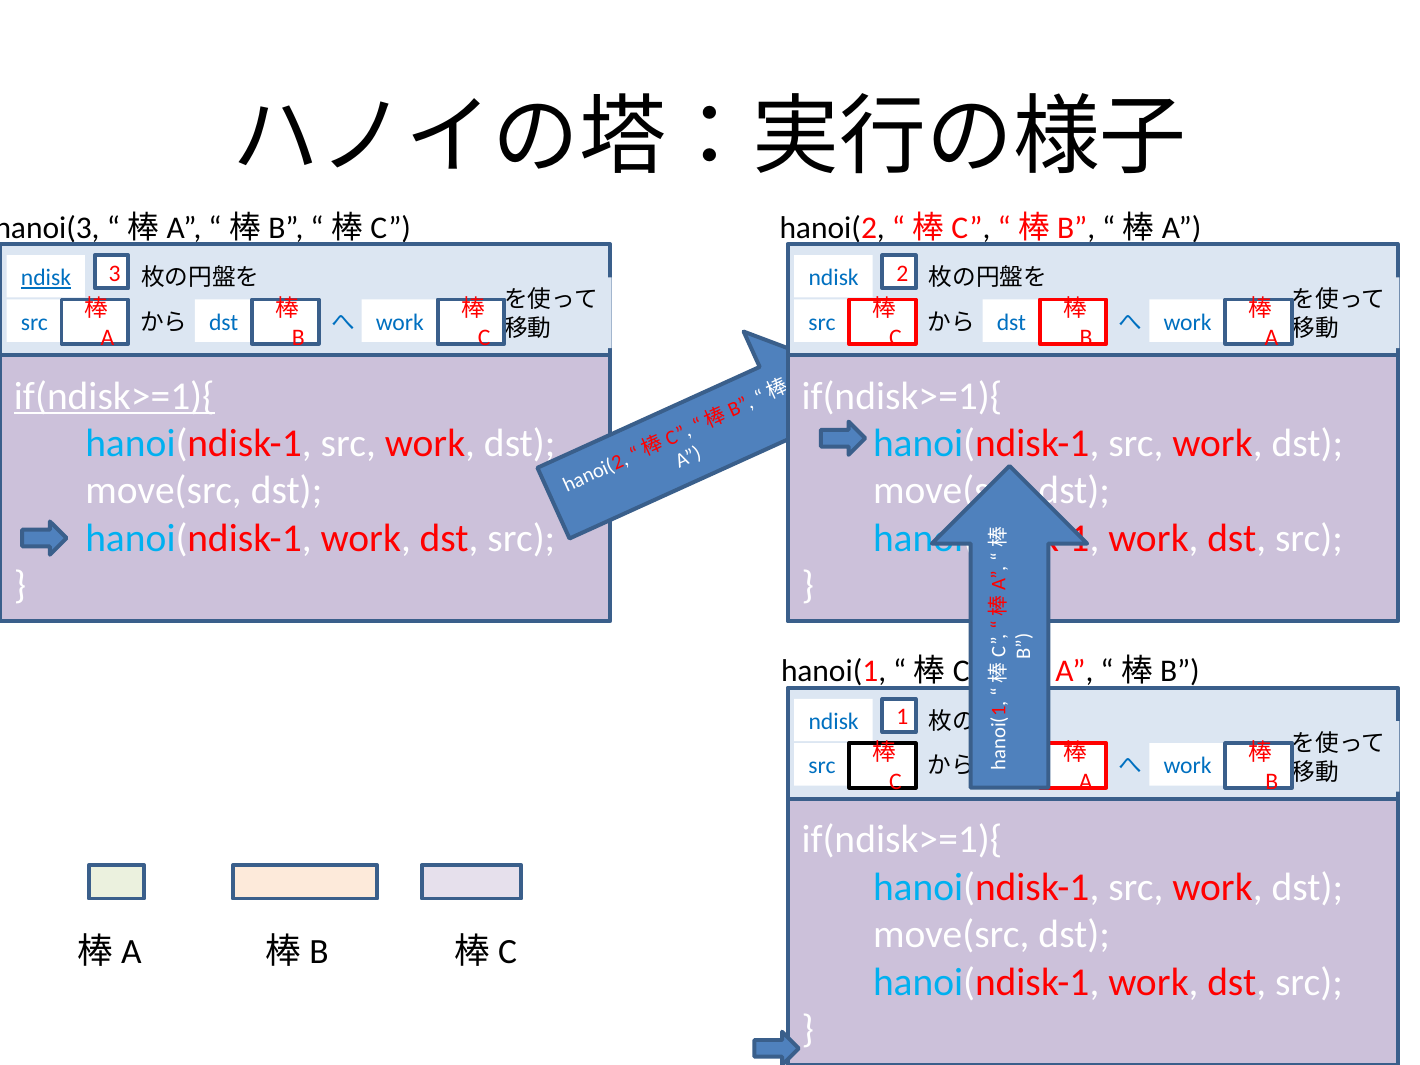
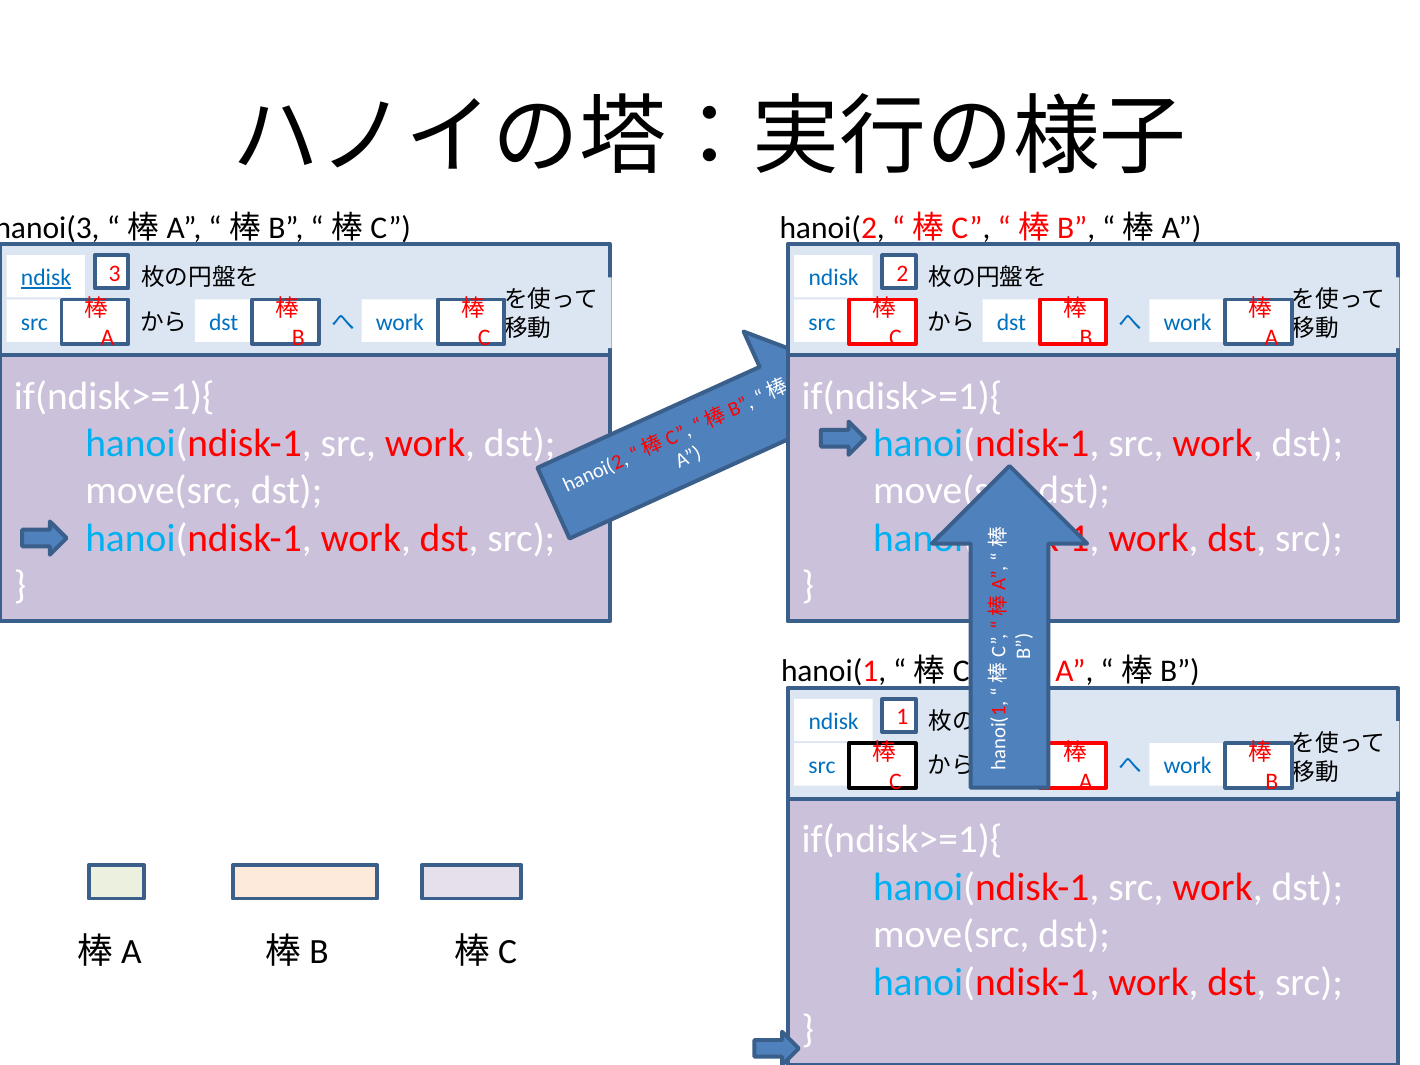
if(ndisk>=1){ at (114, 396) underline: present -> none
